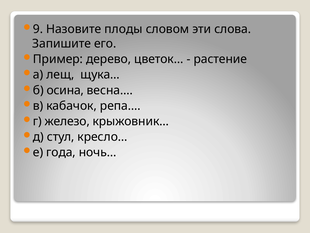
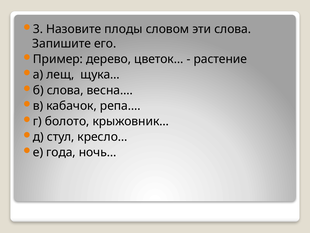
9: 9 -> 3
б осина: осина -> слова
железо: железо -> болото
